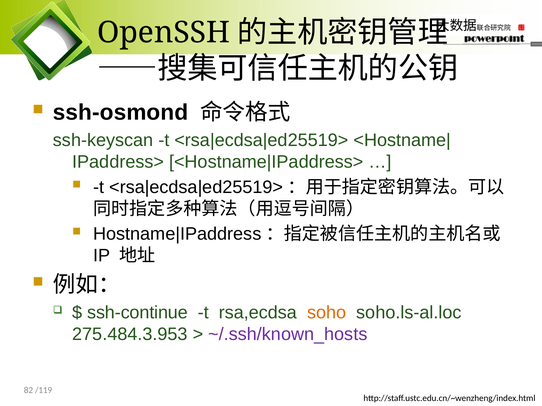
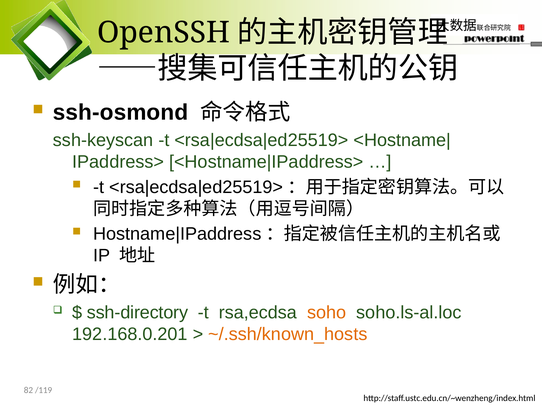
ssh-continue: ssh-continue -> ssh-directory
275.484.3.953: 275.484.3.953 -> 192.168.0.201
~/.ssh/known_hosts colour: purple -> orange
